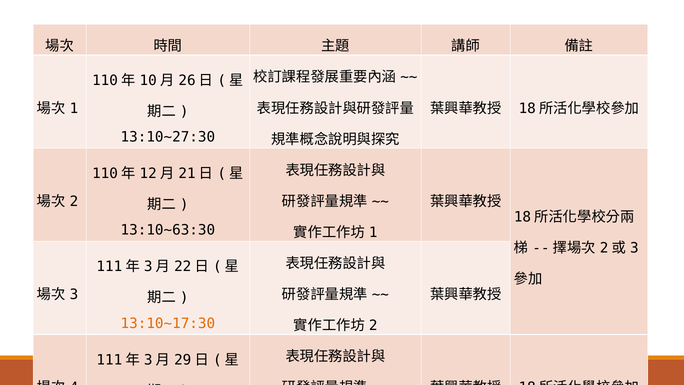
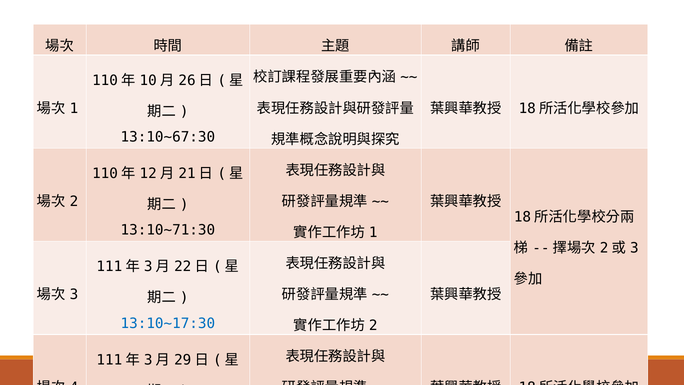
13:10~27:30: 13:10~27:30 -> 13:10~67:30
13:10~63:30: 13:10~63:30 -> 13:10~71:30
13:10~17:30 at (168, 323) colour: orange -> blue
